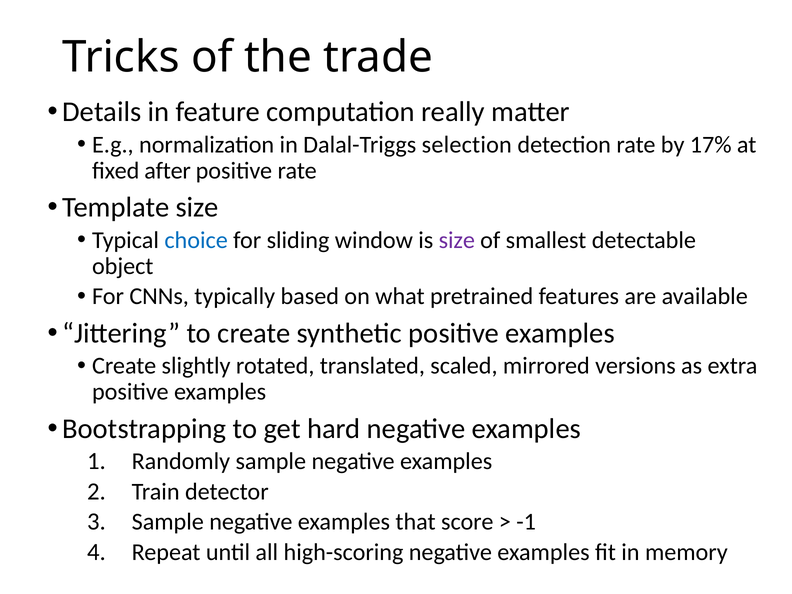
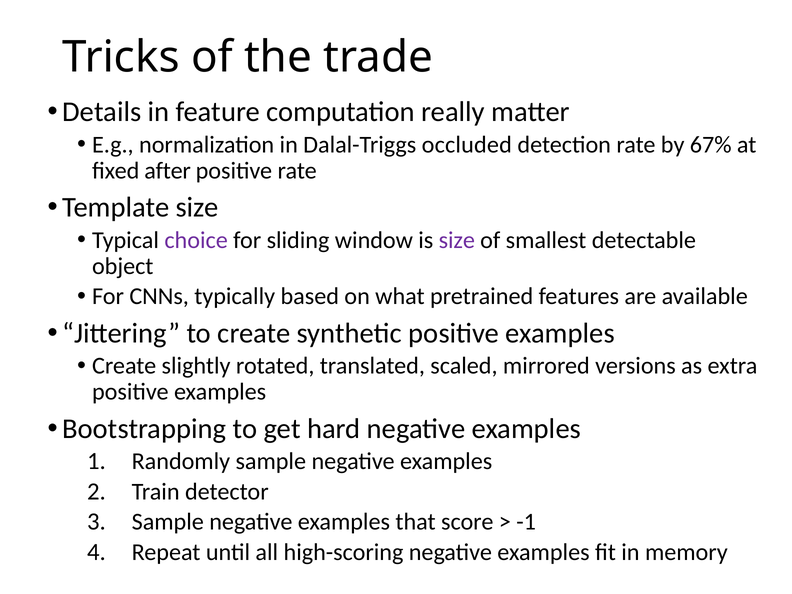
selection: selection -> occluded
17%: 17% -> 67%
choice colour: blue -> purple
